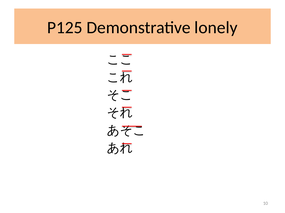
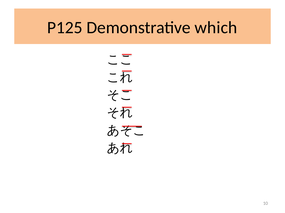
lonely: lonely -> which
